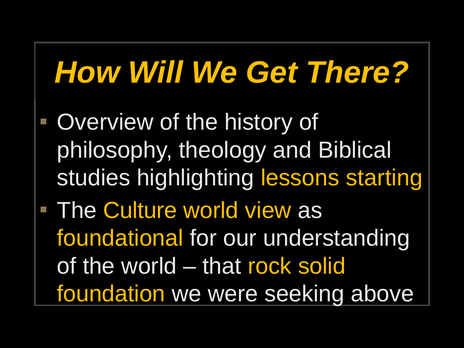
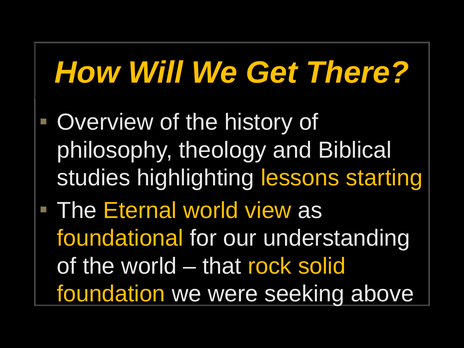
Culture: Culture -> Eternal
